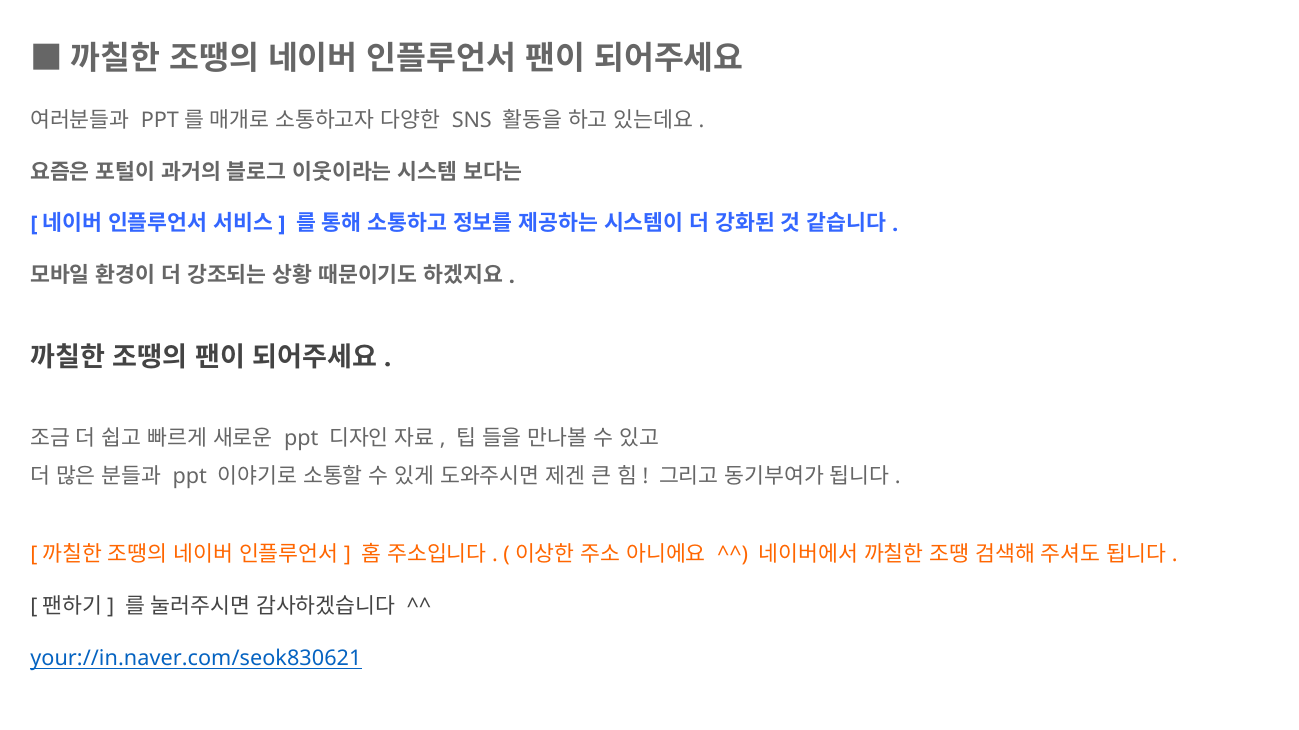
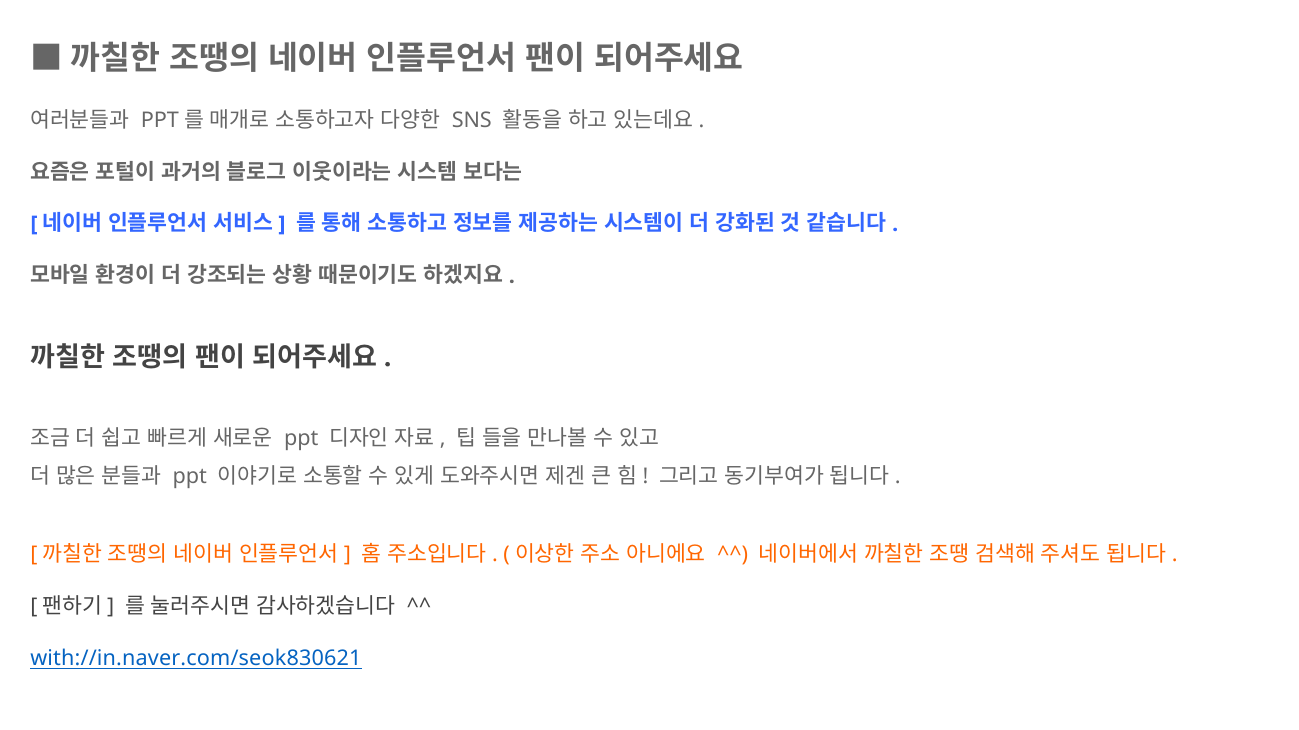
your://in.naver.com/seok830621: your://in.naver.com/seok830621 -> with://in.naver.com/seok830621
